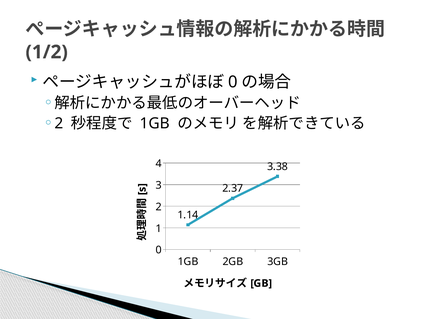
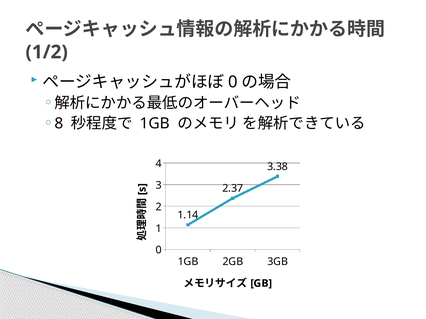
2 at (59, 124): 2 -> 8
